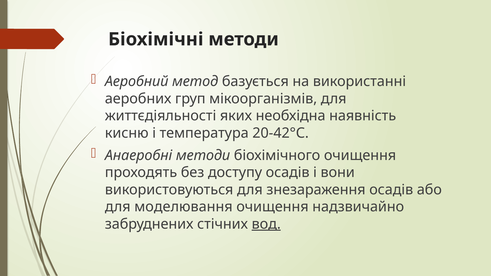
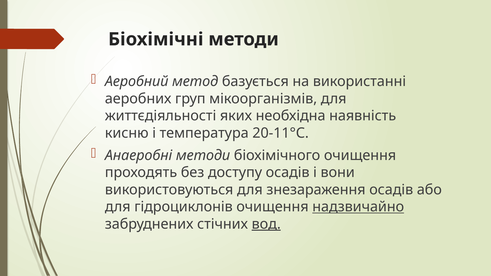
20-42°С: 20-42°С -> 20-11°С
моделювання: моделювання -> гідроциклонів
надзвичайно underline: none -> present
